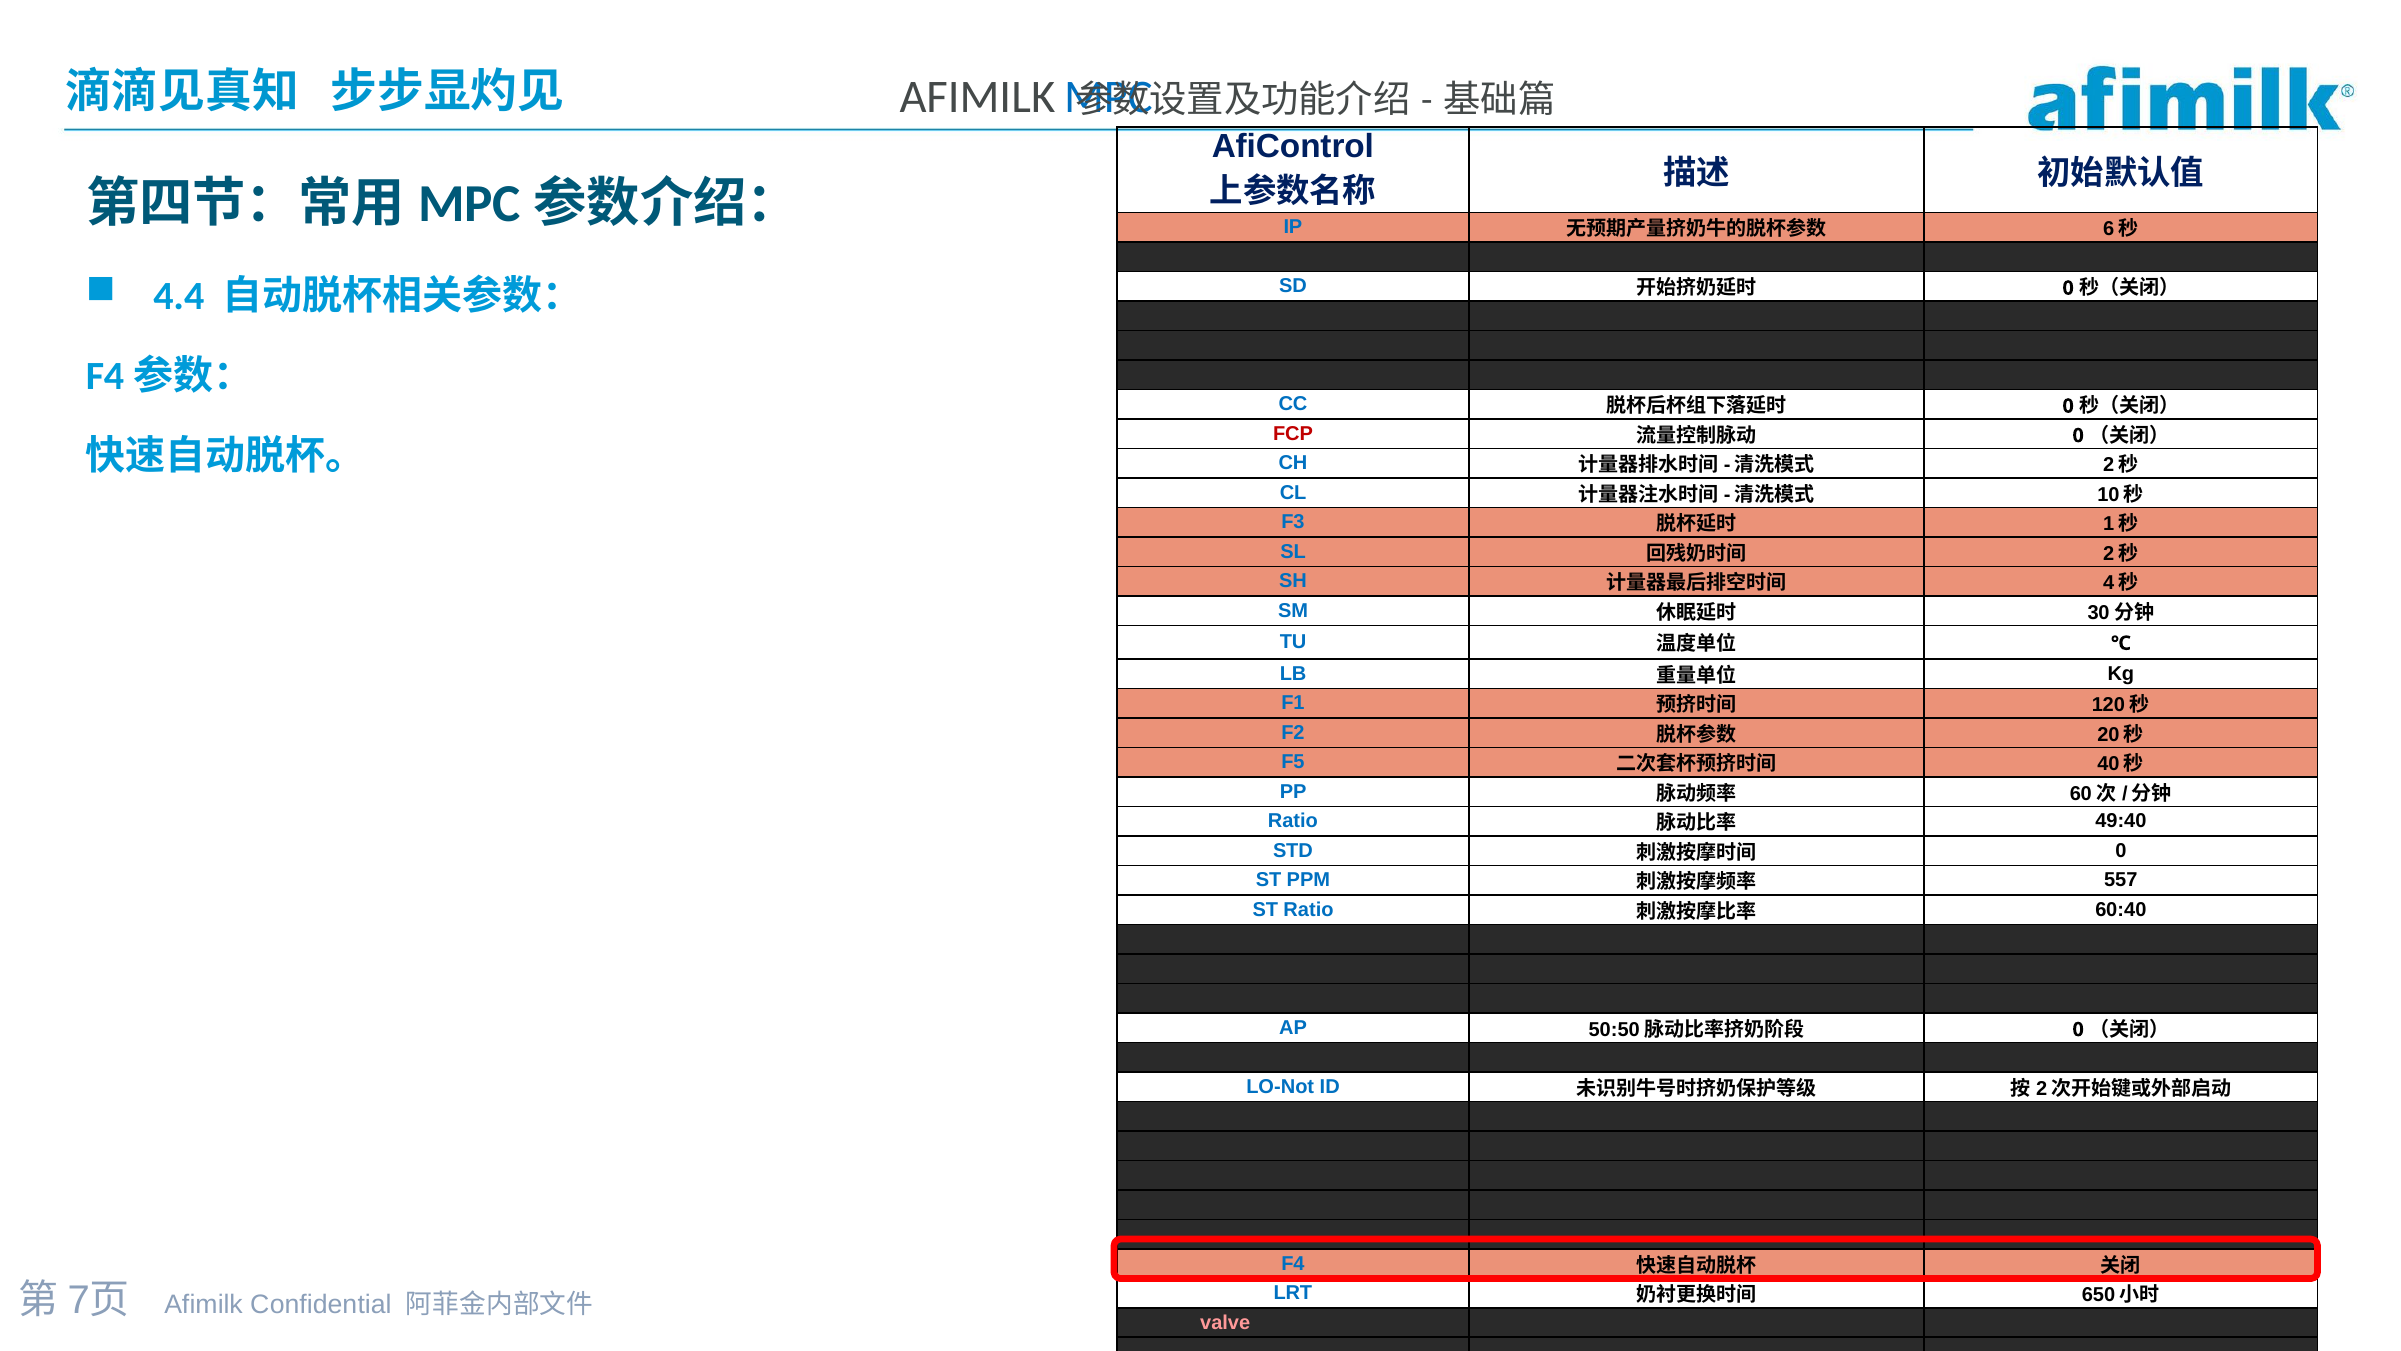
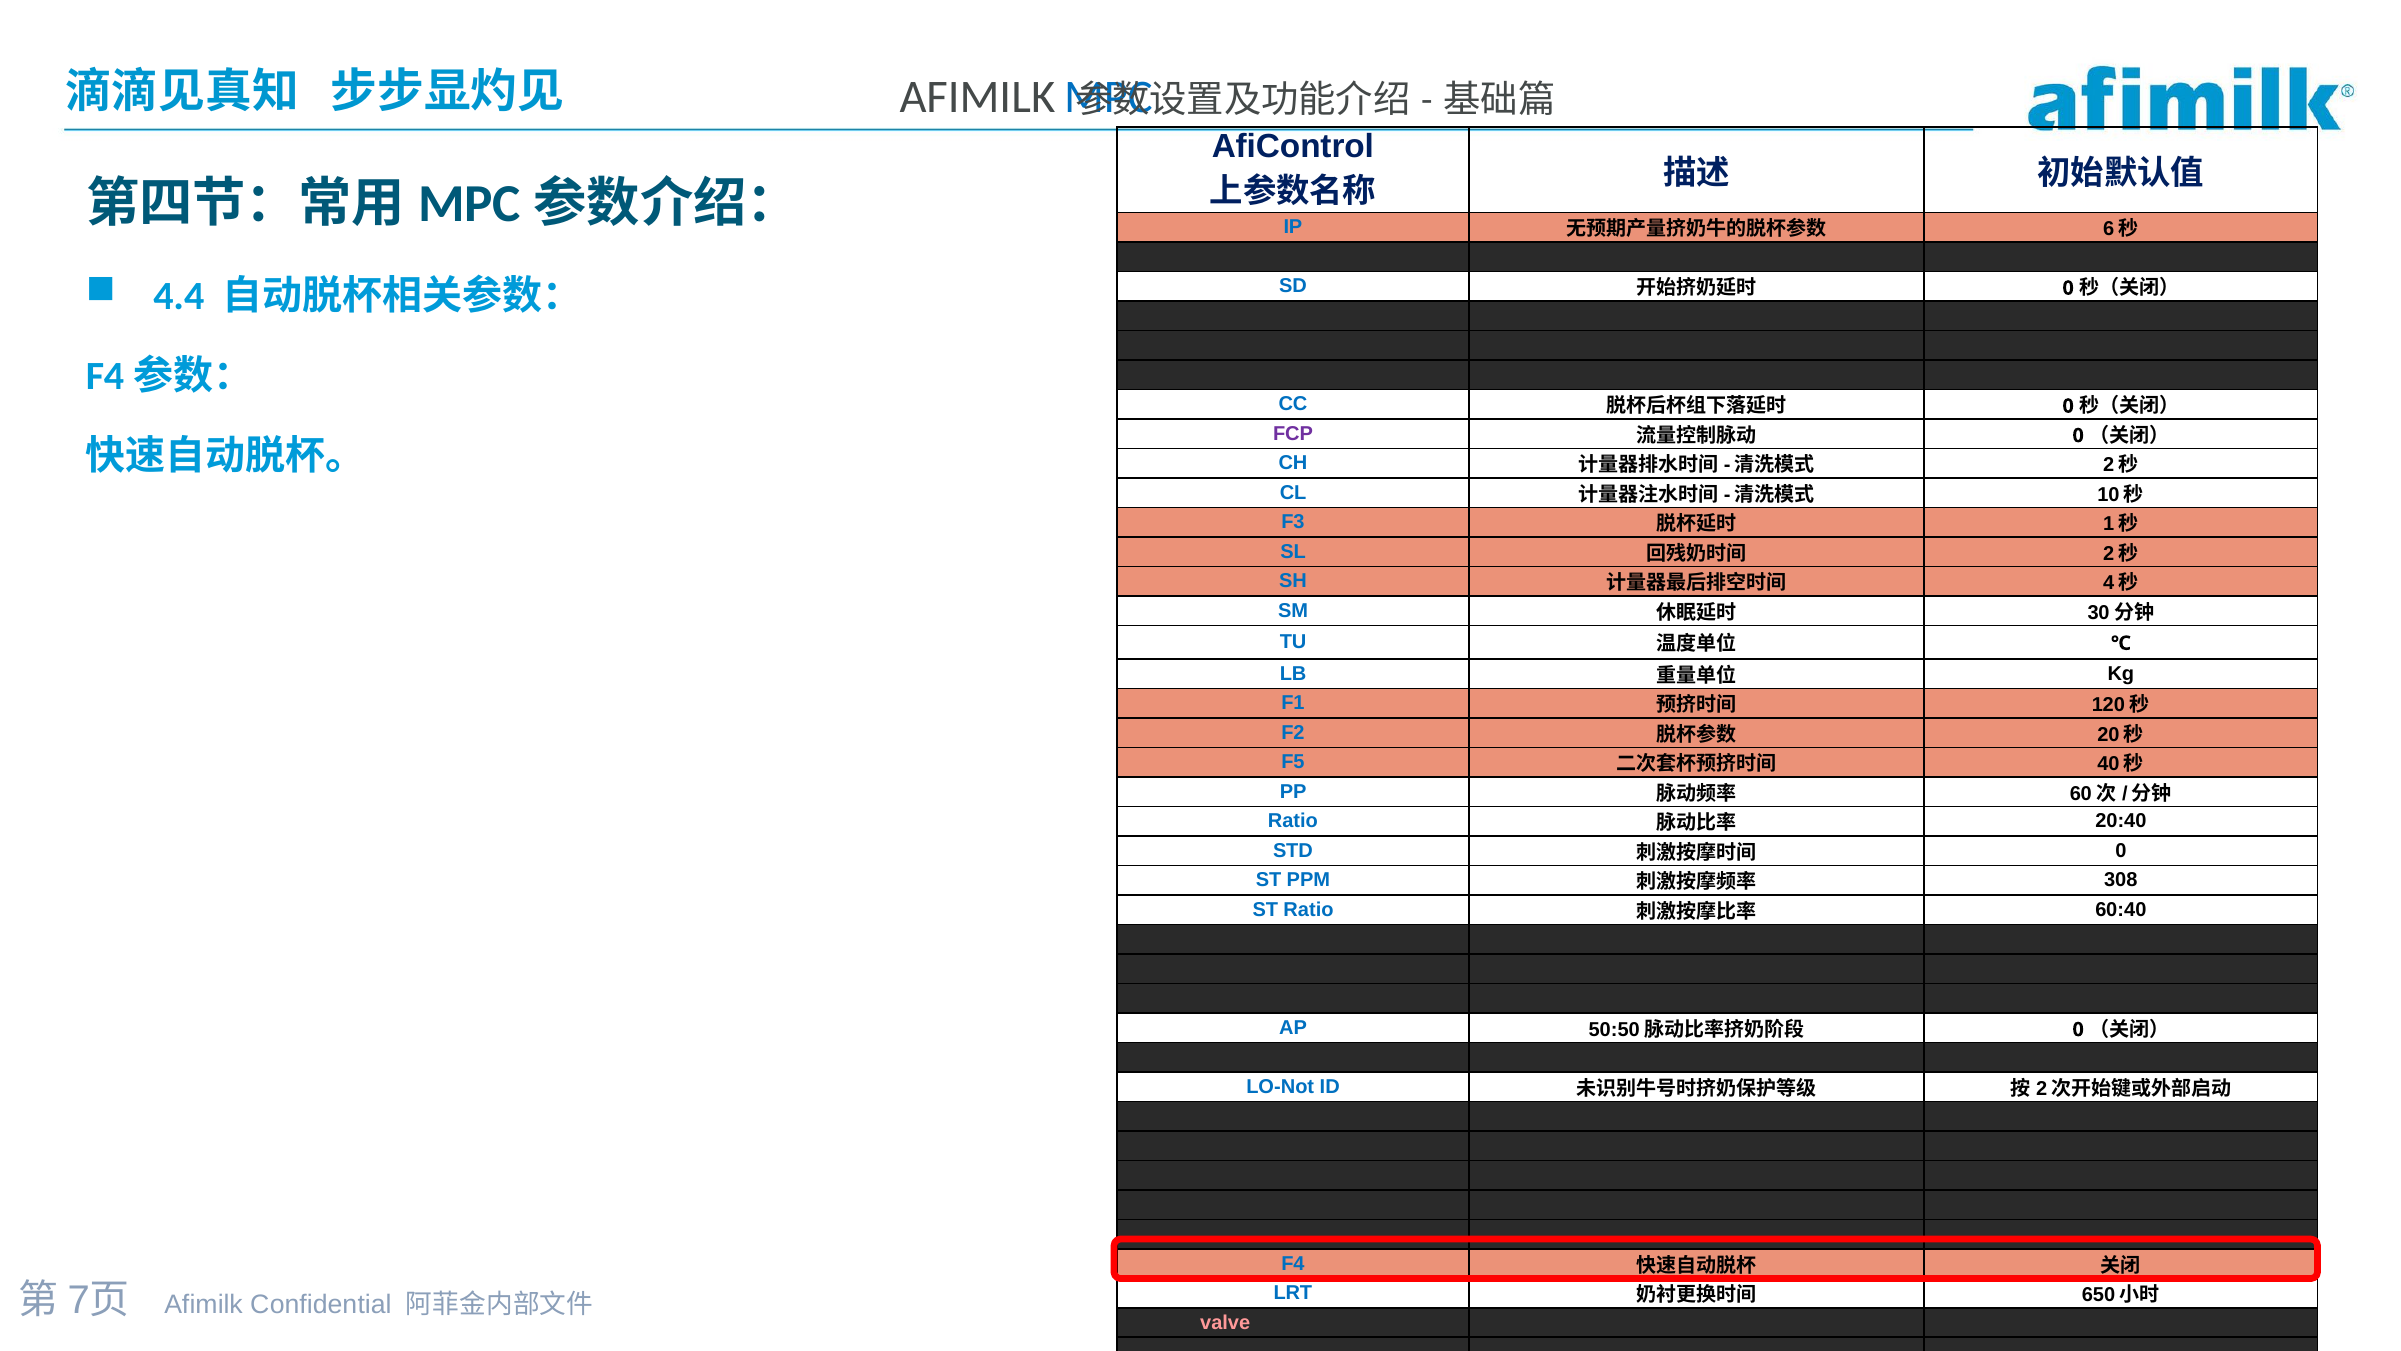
FCP colour: red -> purple
49:40: 49:40 -> 20:40
557: 557 -> 308
